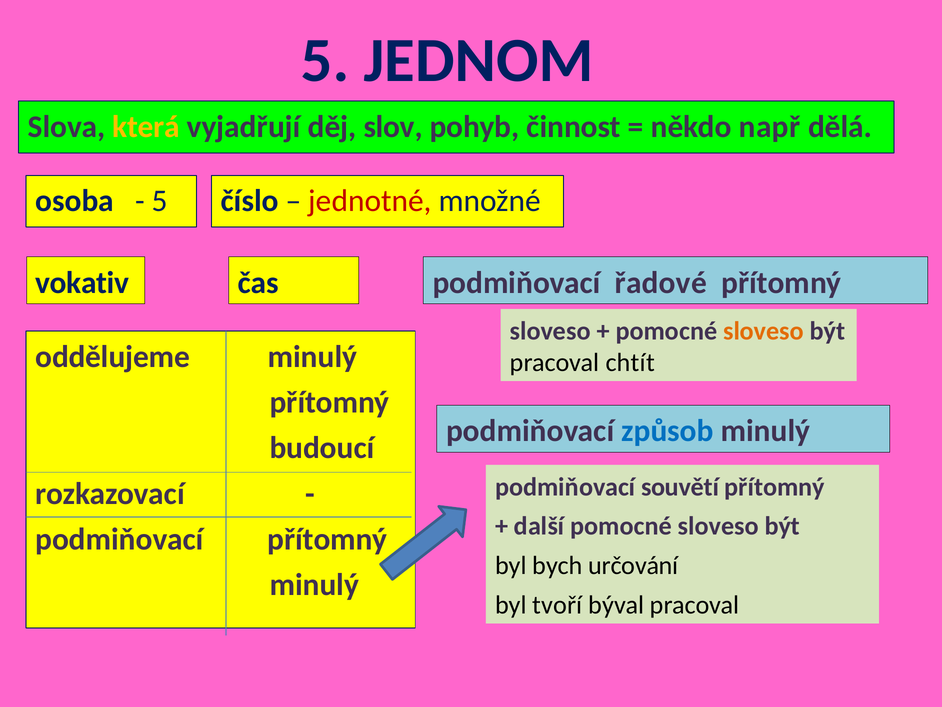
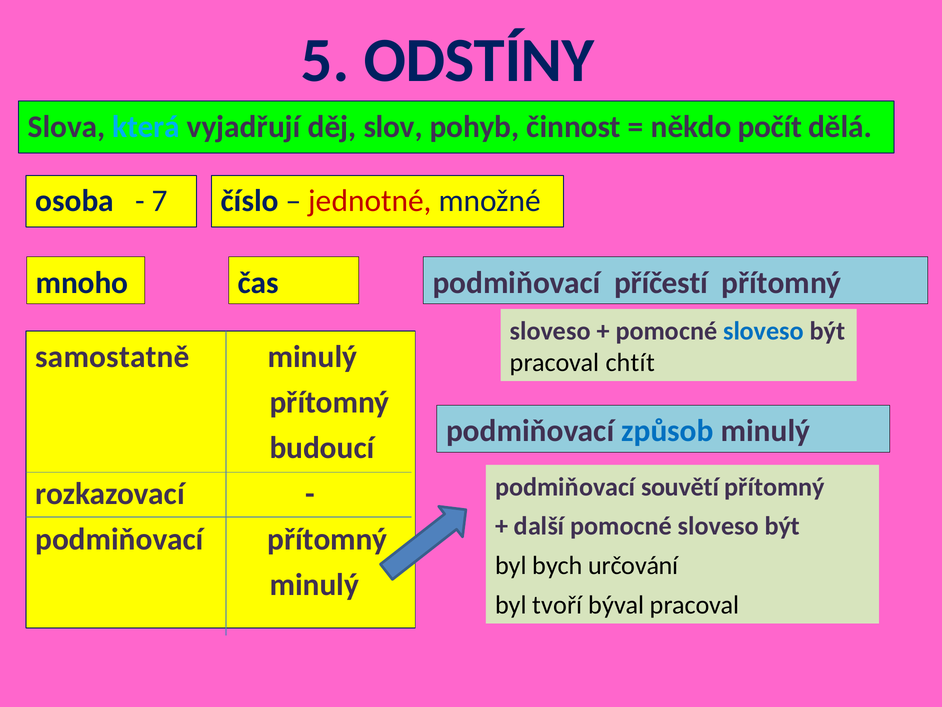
JEDNOM: JEDNOM -> ODSTÍNY
která colour: yellow -> light blue
např: např -> počít
5 at (160, 201): 5 -> 7
vokativ: vokativ -> mnoho
řadové: řadové -> příčestí
sloveso at (764, 331) colour: orange -> blue
oddělujeme: oddělujeme -> samostatně
